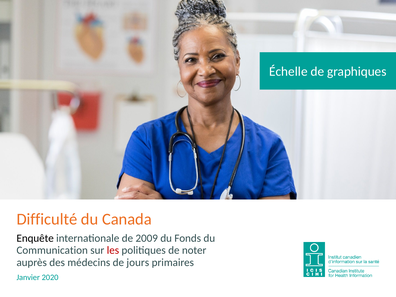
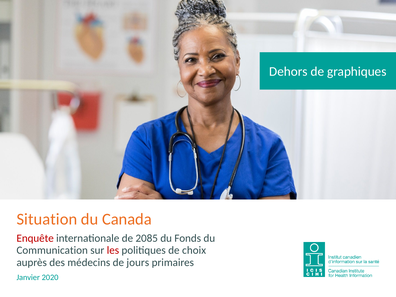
Échelle: Échelle -> Dehors
Difficulté: Difficulté -> Situation
Enquête colour: black -> red
2009: 2009 -> 2085
noter: noter -> choix
